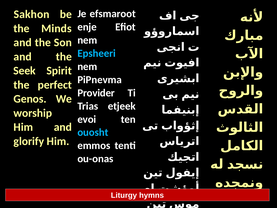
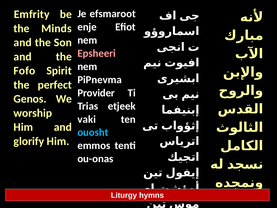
Sakhon: Sakhon -> Emfrity
Epsheeri colour: light blue -> pink
Seek: Seek -> Fofo
evoi: evoi -> vaki
